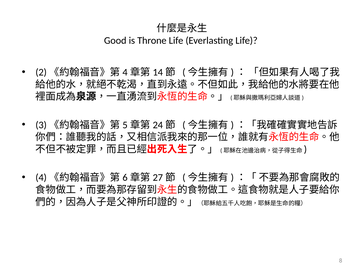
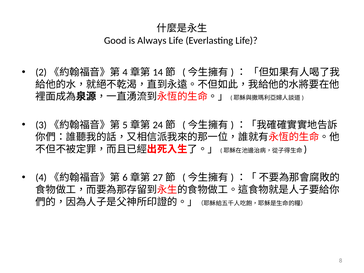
Throne: Throne -> Always
